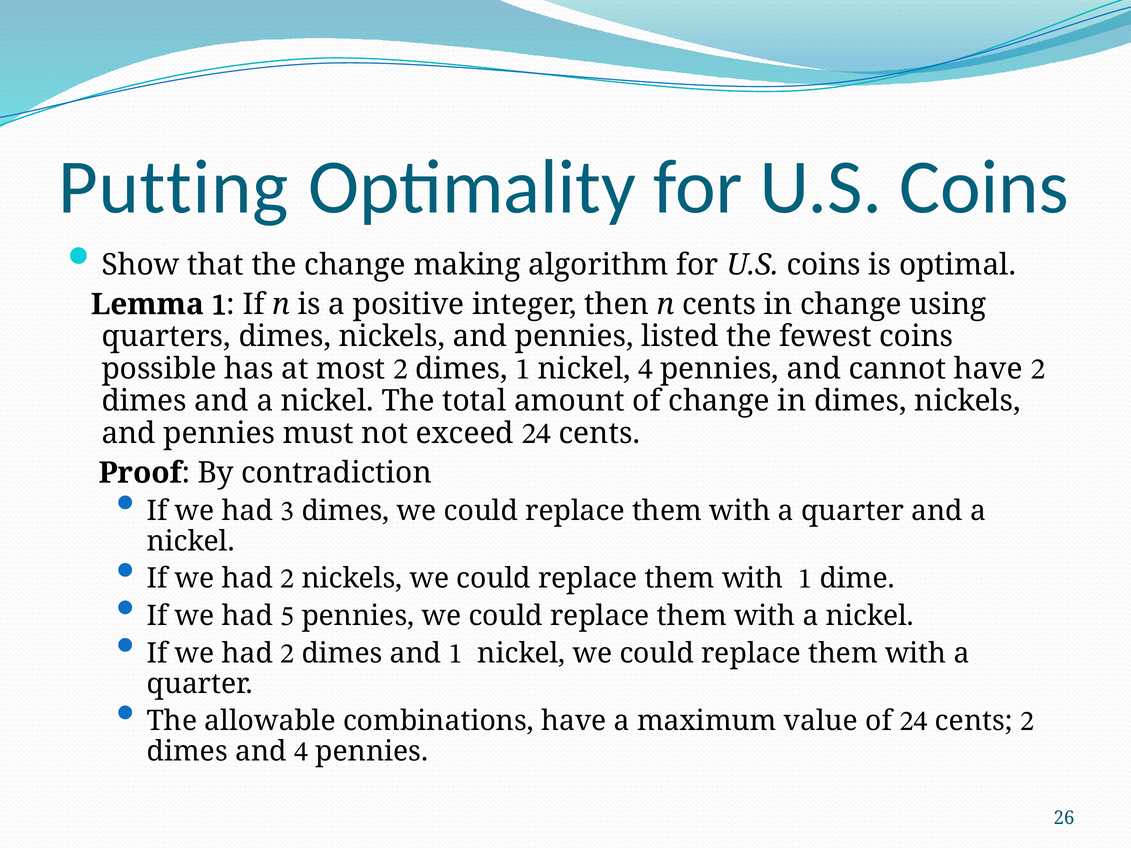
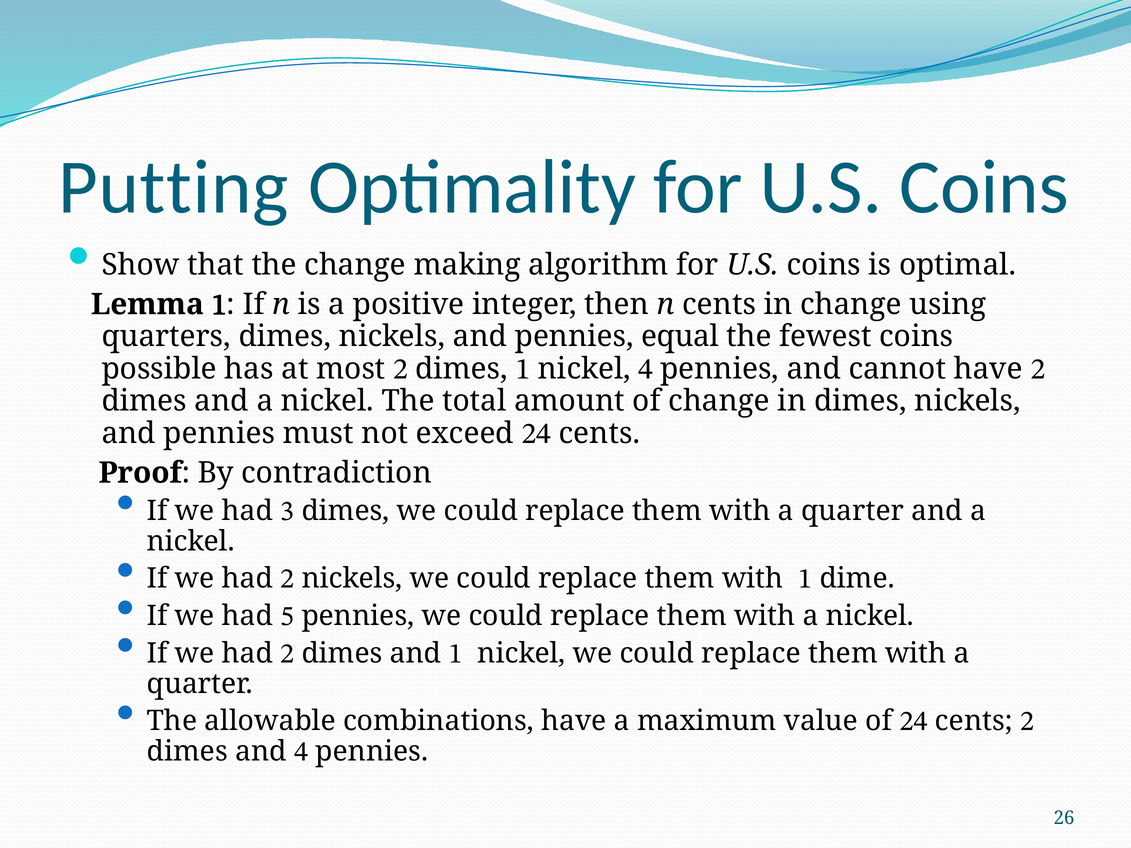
listed: listed -> equal
